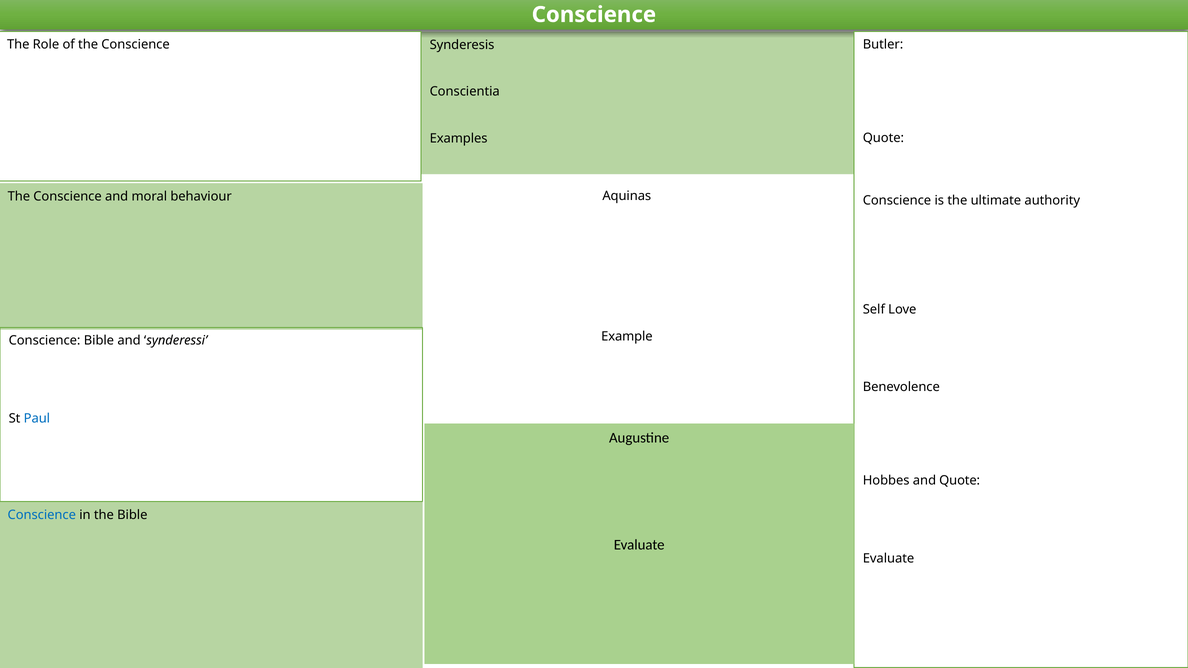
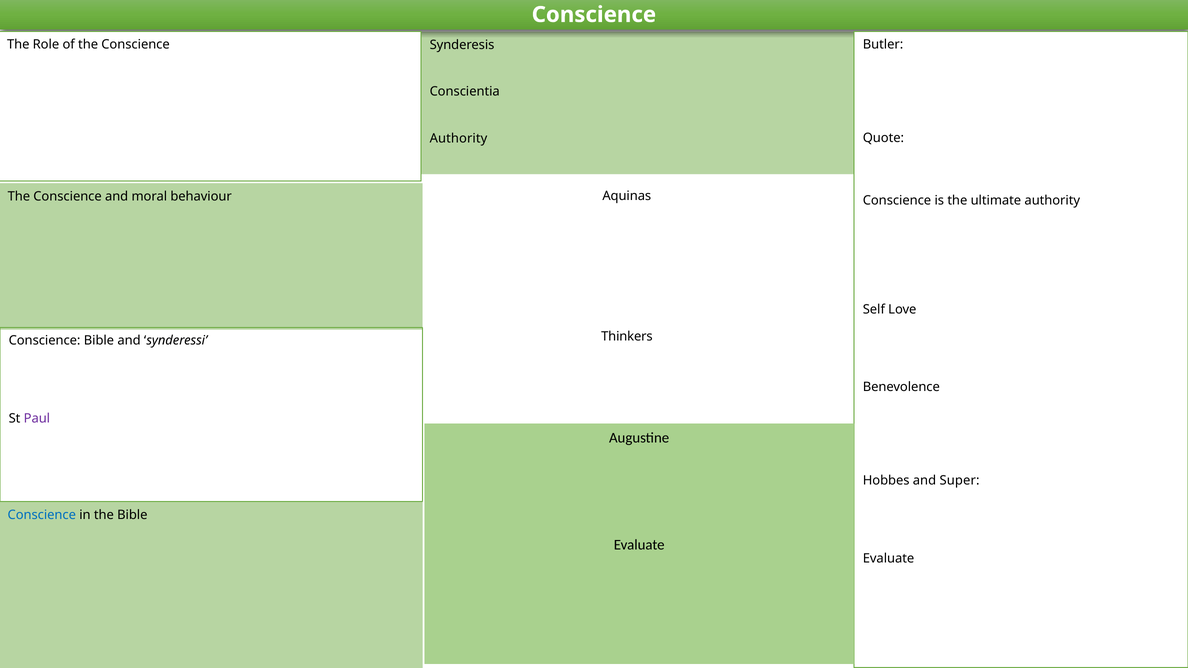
Examples at (459, 138): Examples -> Authority
Example: Example -> Thinkers
Paul colour: blue -> purple
and Quote: Quote -> Super
